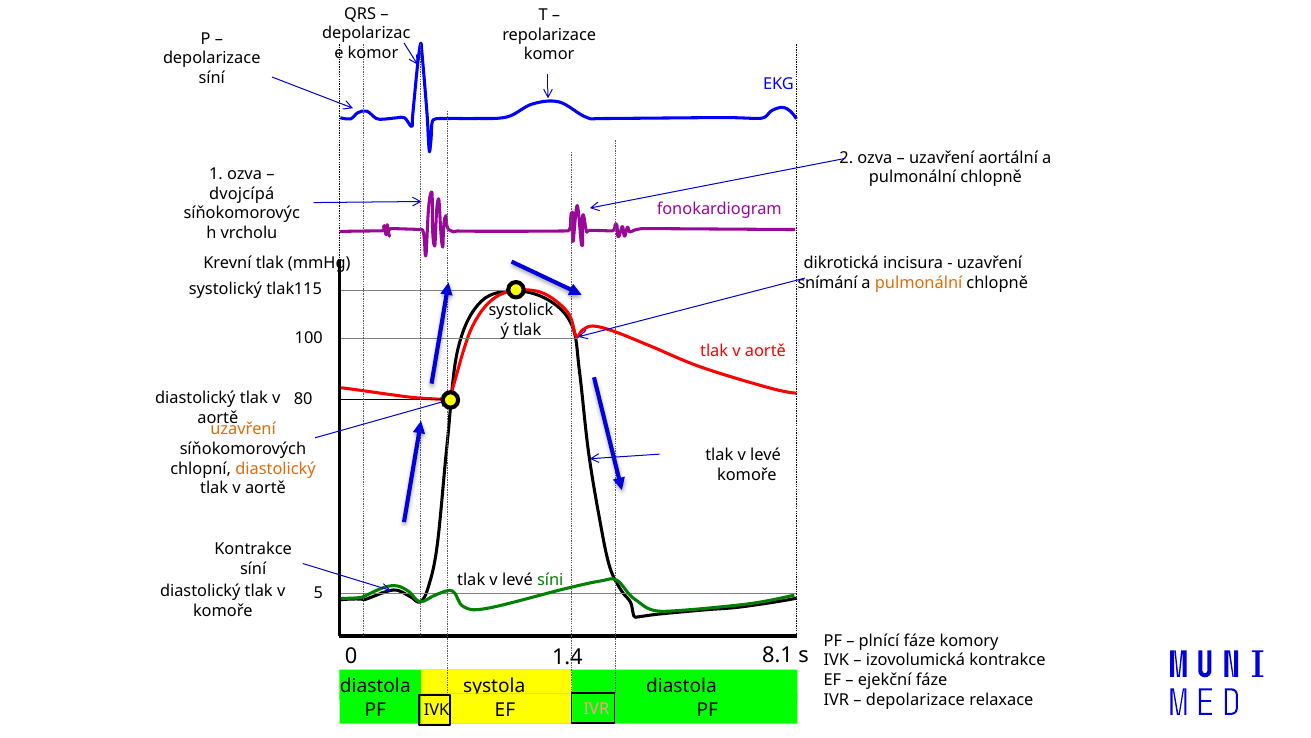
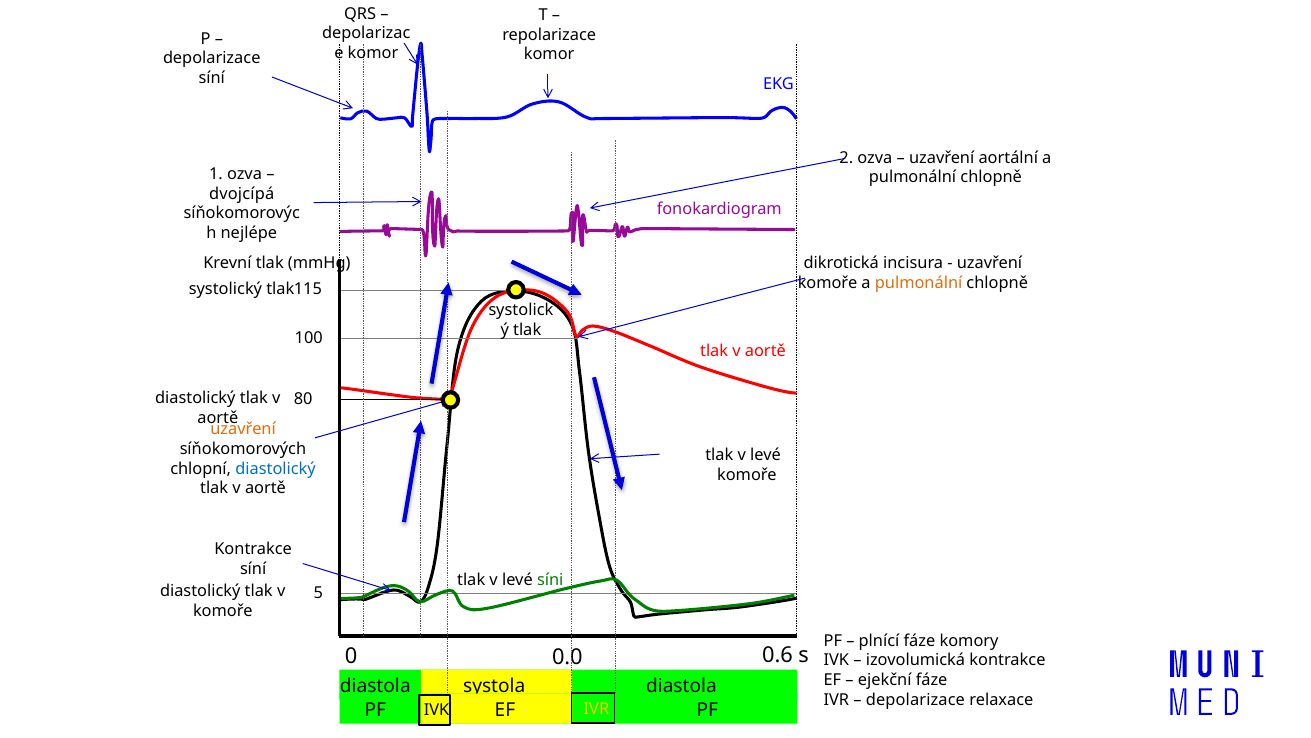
vrcholu: vrcholu -> nejlépe
snímání at (828, 282): snímání -> komoře
diastolický at (276, 468) colour: orange -> blue
8.1: 8.1 -> 0.6
1.4: 1.4 -> 0.0
IVR at (596, 709) colour: pink -> yellow
